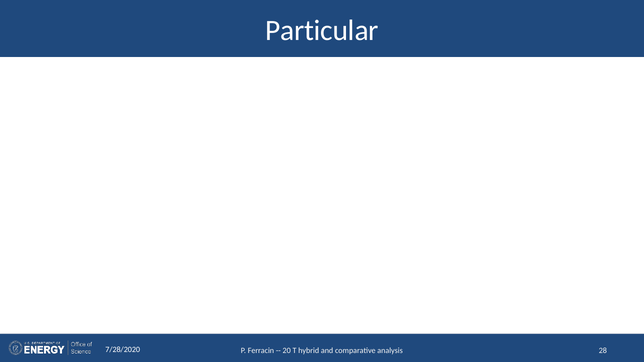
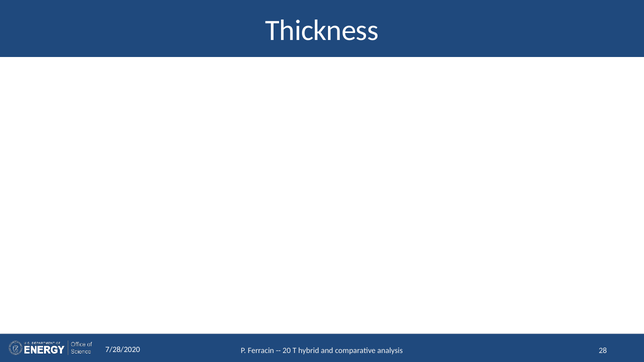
Particular: Particular -> Thickness
